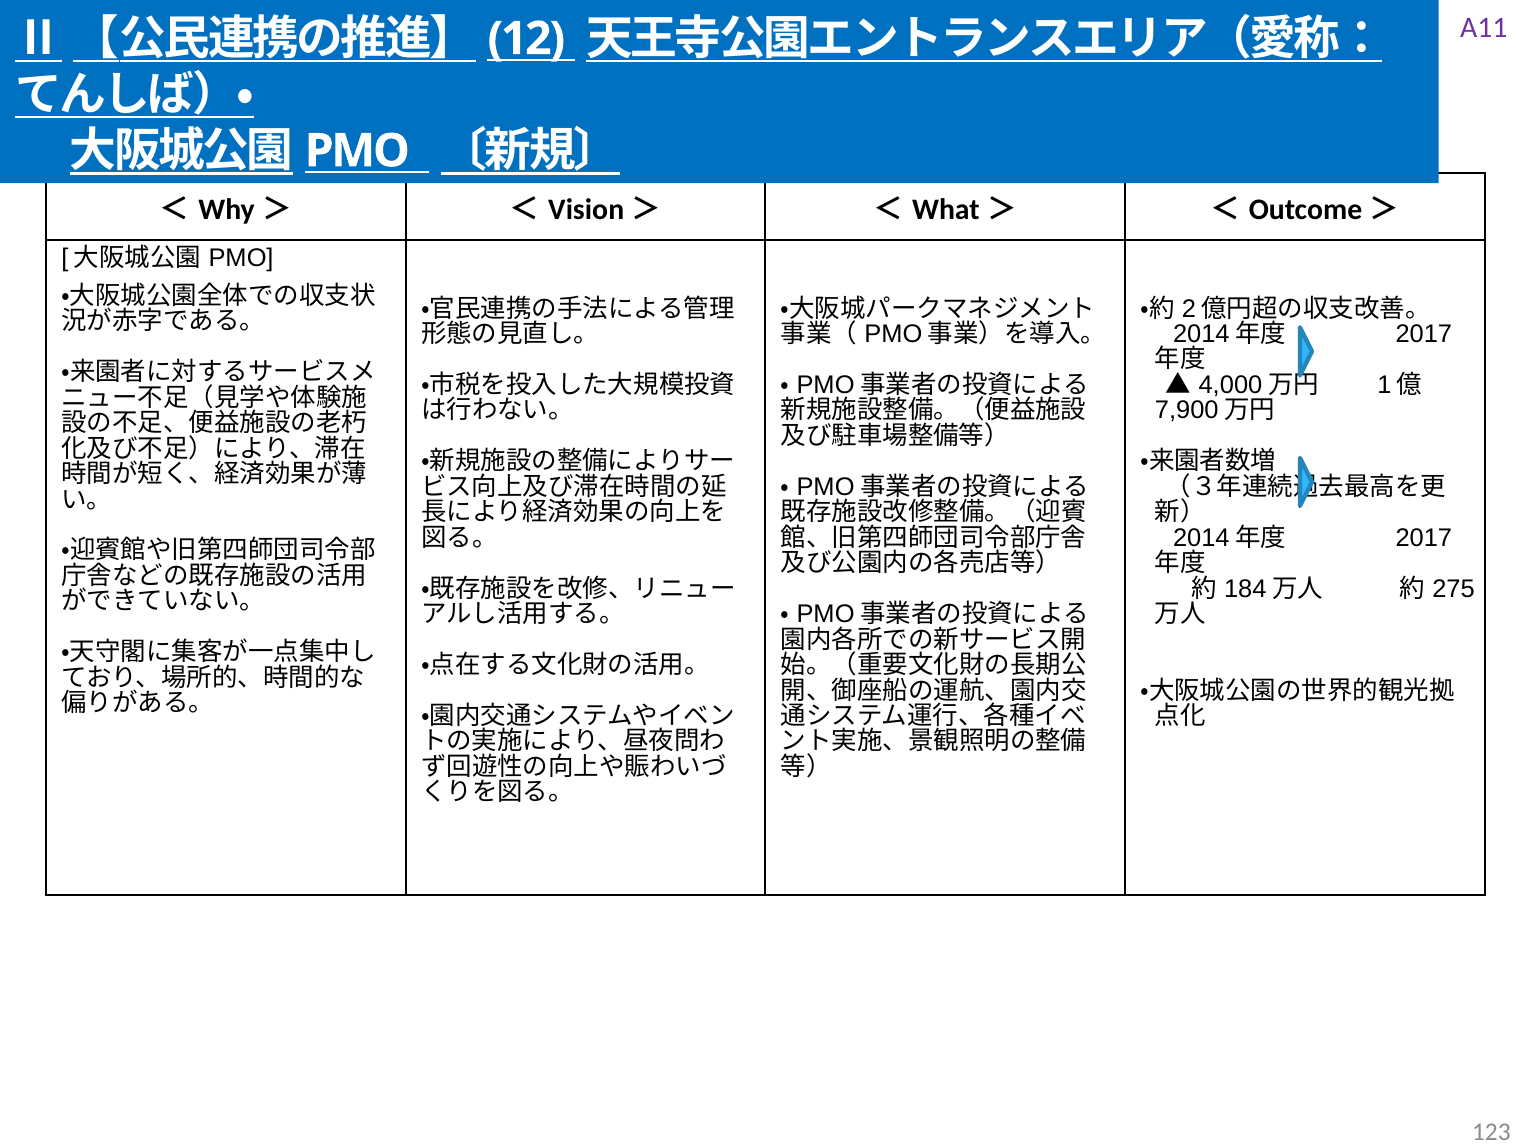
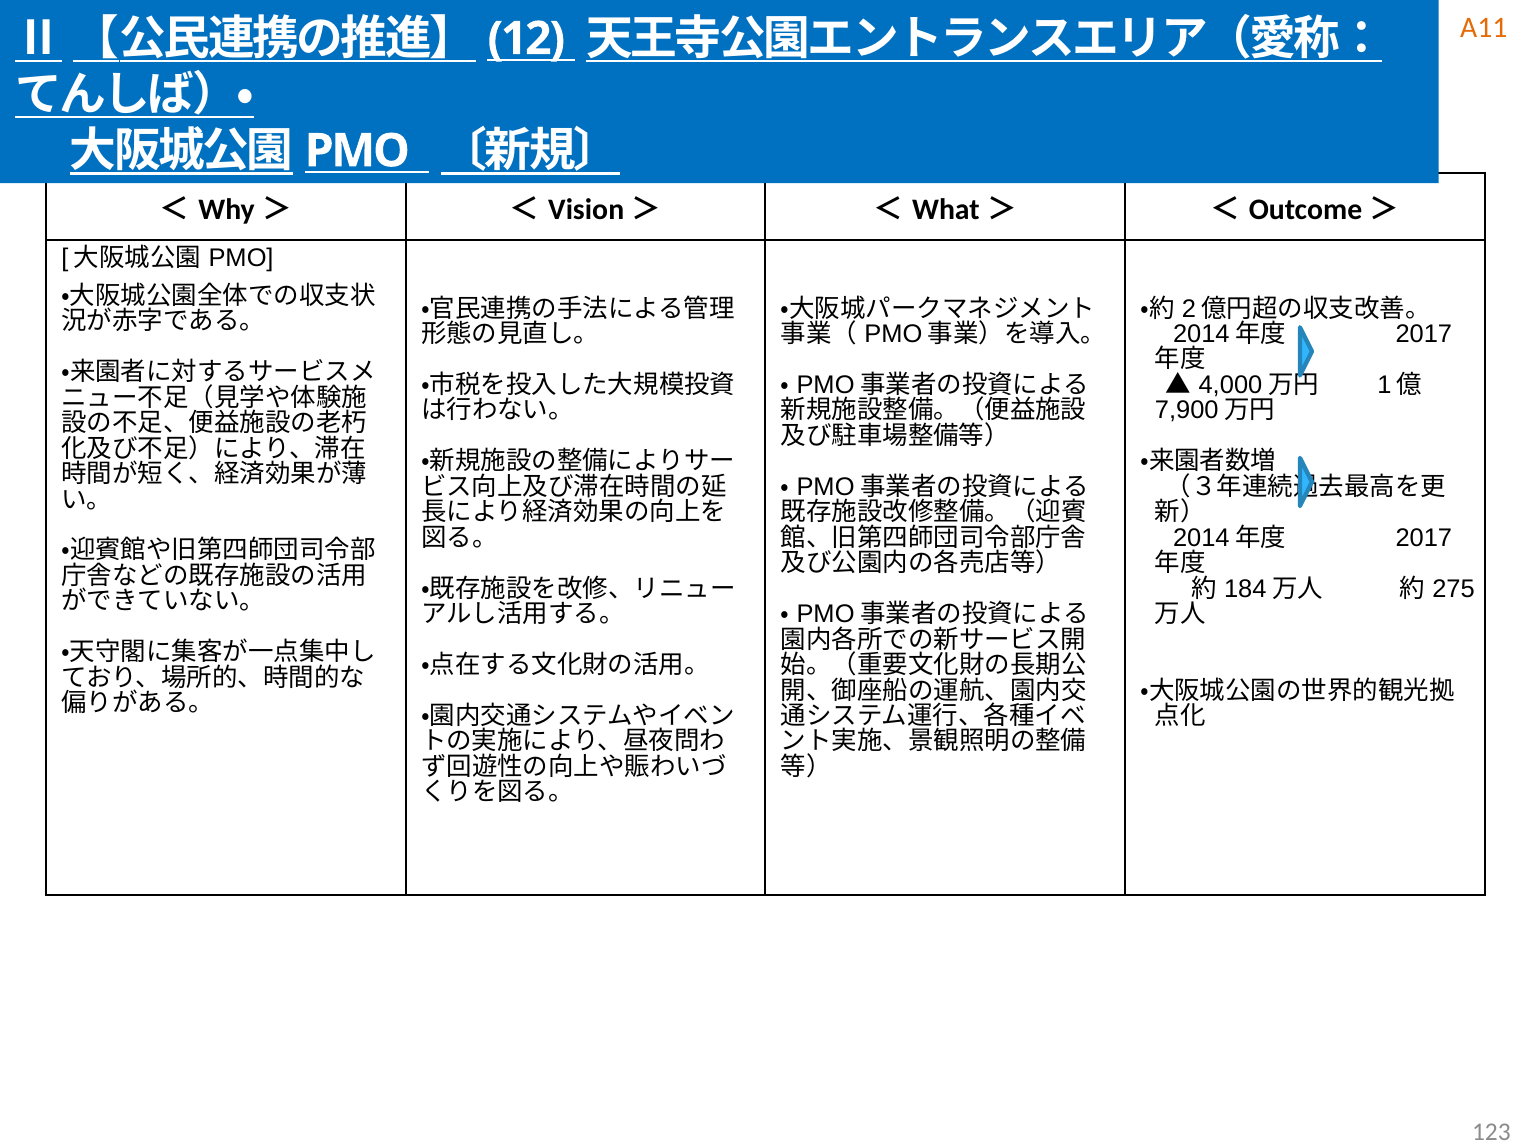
A11 colour: purple -> orange
